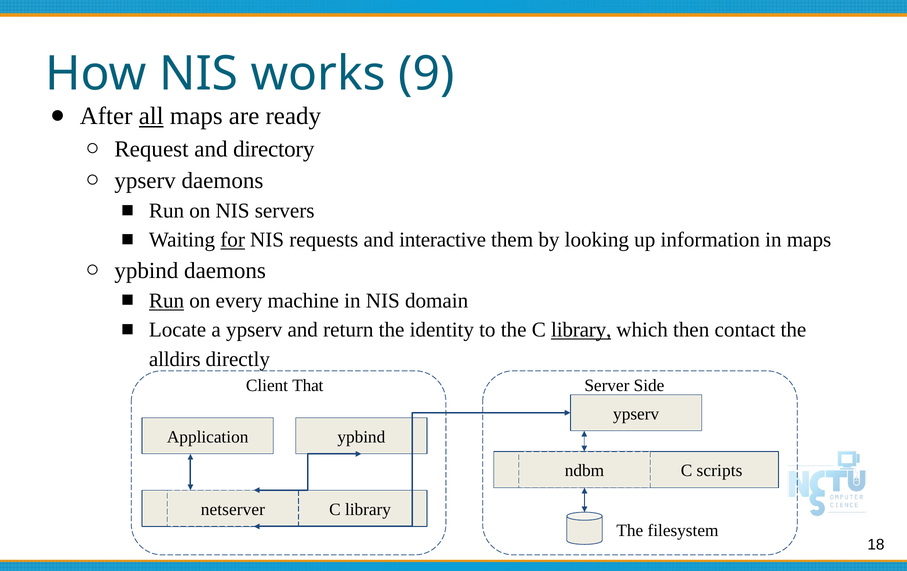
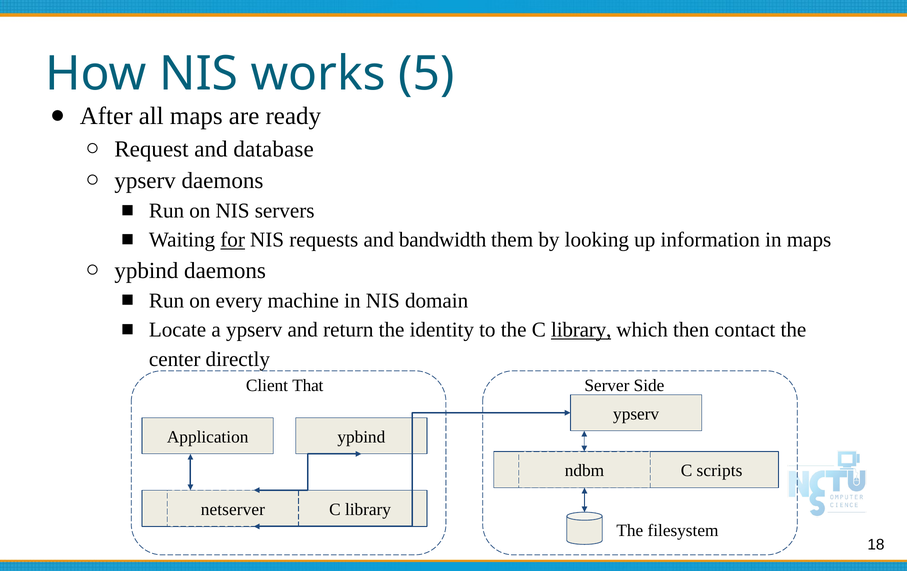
9: 9 -> 5
all underline: present -> none
directory: directory -> database
interactive: interactive -> bandwidth
Run at (167, 301) underline: present -> none
alldirs: alldirs -> center
